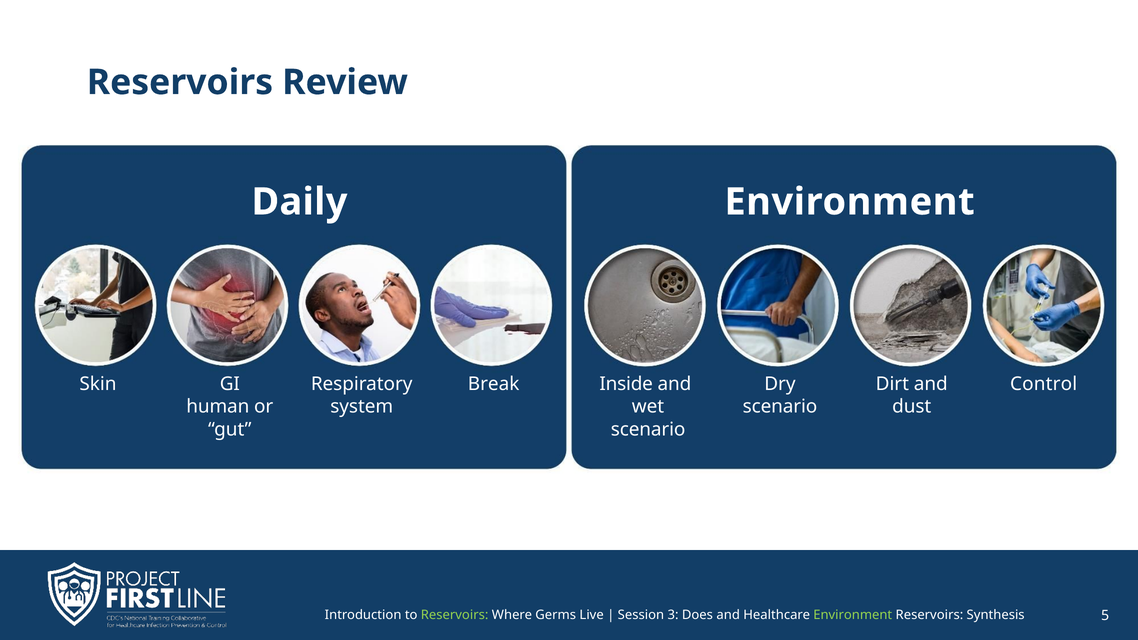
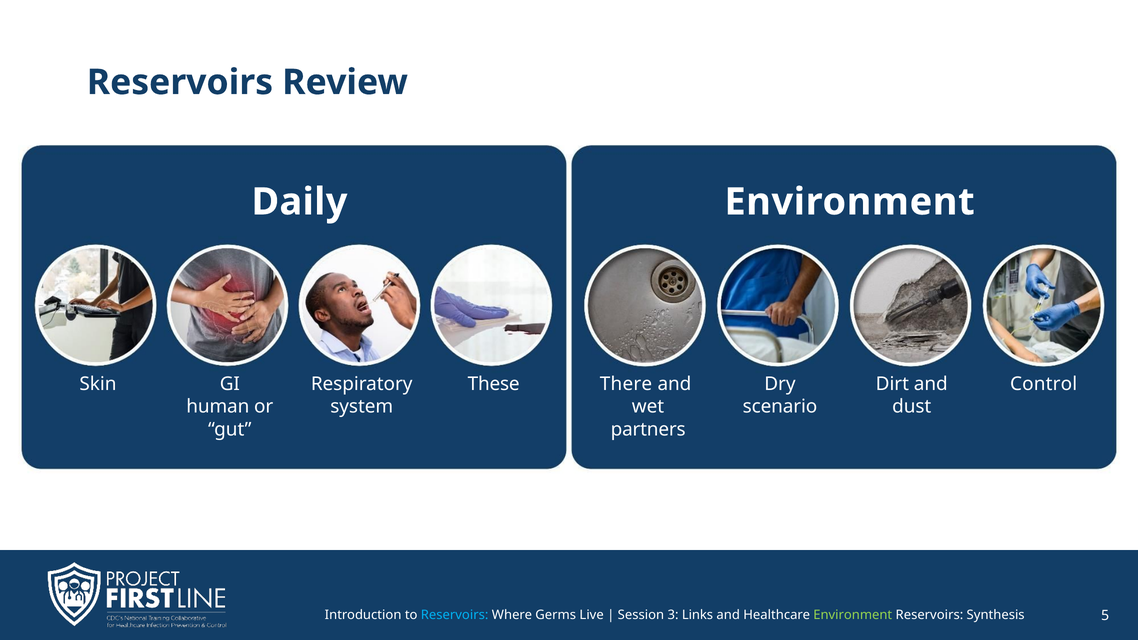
Break: Break -> These
Inside: Inside -> There
scenario at (648, 430): scenario -> partners
Reservoirs at (455, 615) colour: light green -> light blue
Does: Does -> Links
